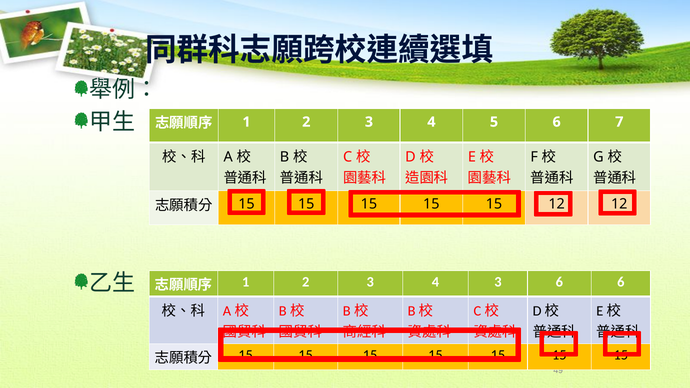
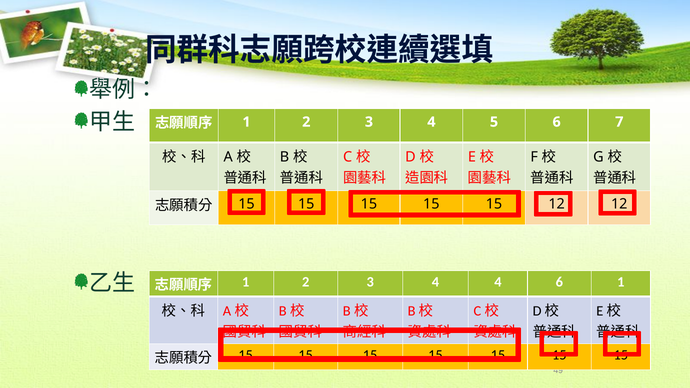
4 3: 3 -> 4
6 6: 6 -> 1
